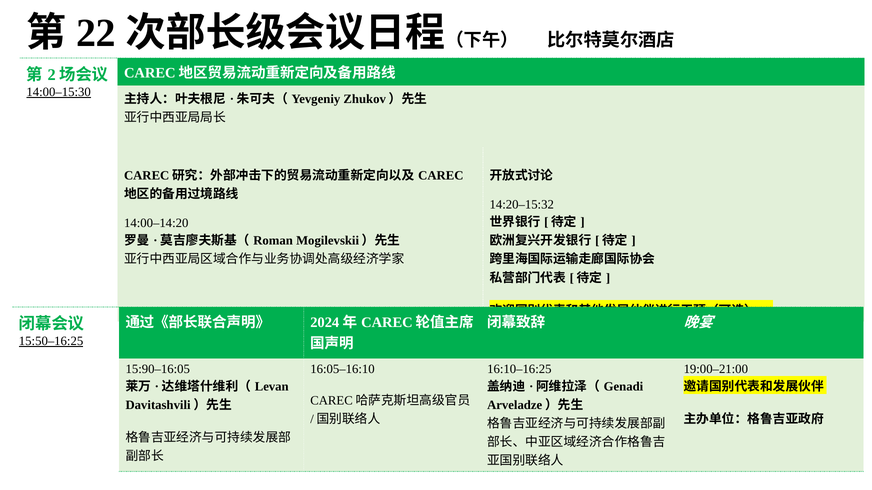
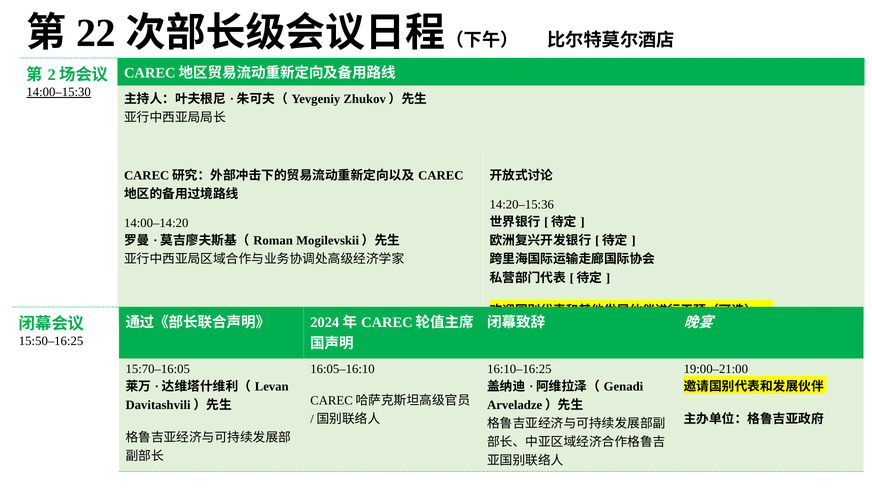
14:20–15:32: 14:20–15:32 -> 14:20–15:36
15:50–16:25 underline: present -> none
15:90–16:05: 15:90–16:05 -> 15:70–16:05
